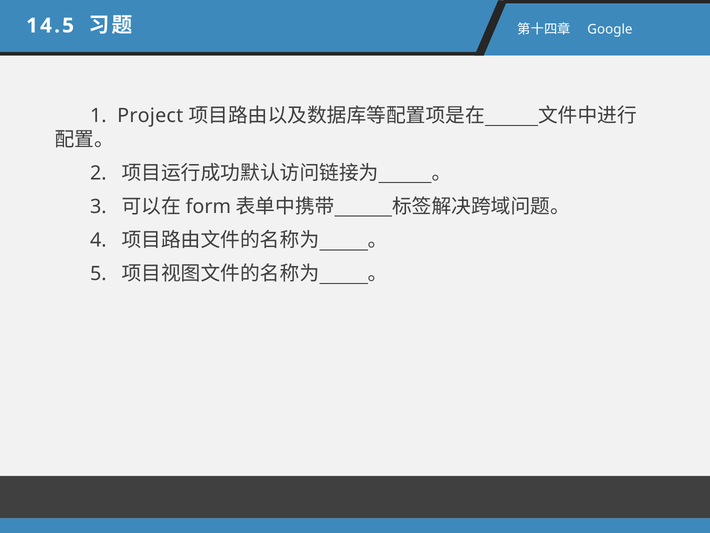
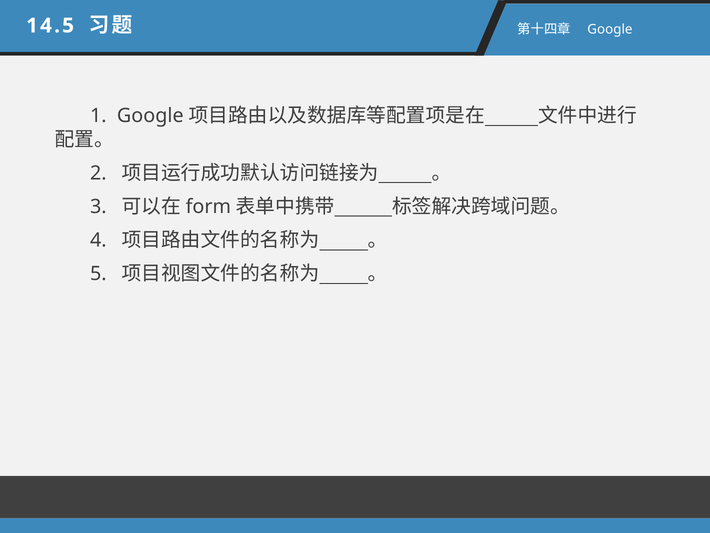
1 Project: Project -> Google
